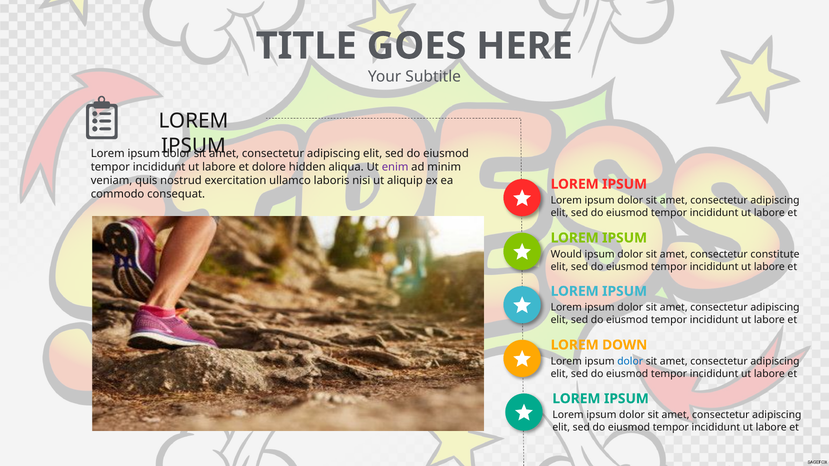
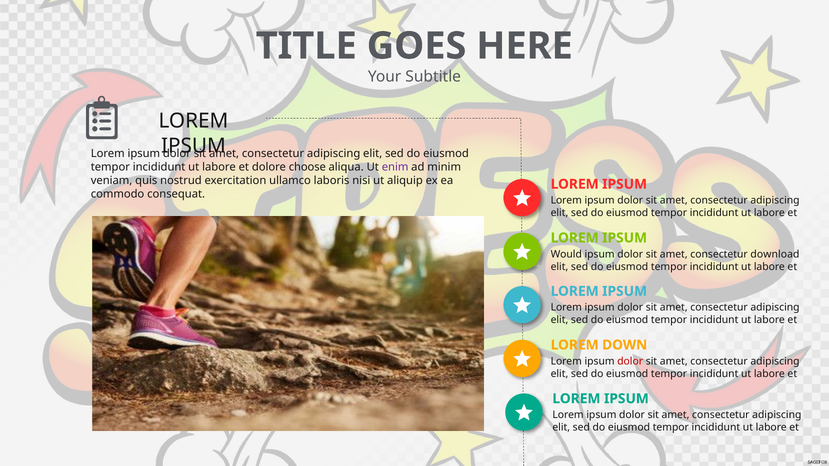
hidden: hidden -> choose
constitute: constitute -> download
dolor at (630, 362) colour: blue -> red
